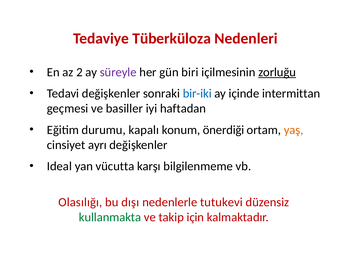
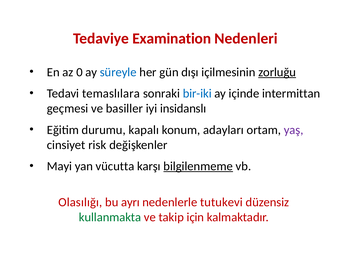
Tüberküloza: Tüberküloza -> Examination
2: 2 -> 0
süreyle colour: purple -> blue
biri: biri -> dışı
Tedavi değişkenler: değişkenler -> temaslılara
haftadan: haftadan -> insidanslı
önerdiği: önerdiği -> adayları
yaş colour: orange -> purple
ayrı: ayrı -> risk
Ideal: Ideal -> Mayi
bilgilenmeme underline: none -> present
dışı: dışı -> ayrı
